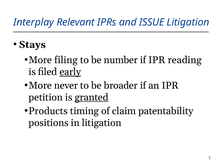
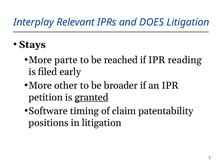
ISSUE: ISSUE -> DOES
filing: filing -> parte
number: number -> reached
early underline: present -> none
never: never -> other
Products: Products -> Software
